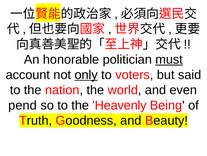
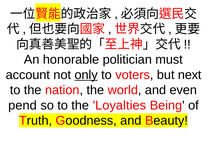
must underline: present -> none
said: said -> next
Heavenly: Heavenly -> Loyalties
